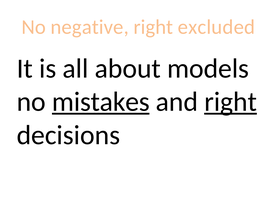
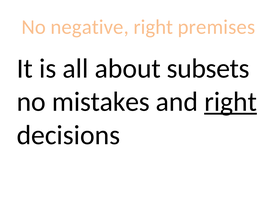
excluded: excluded -> premises
models: models -> subsets
mistakes underline: present -> none
